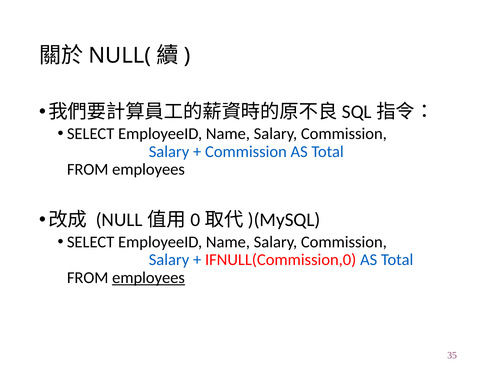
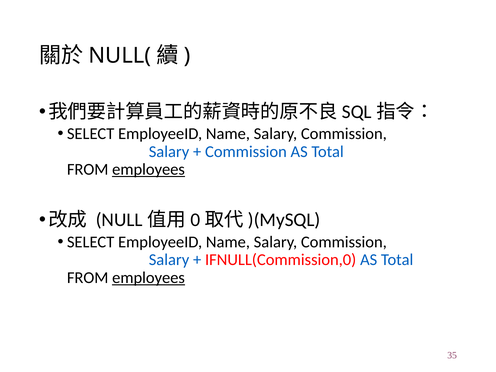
employees at (149, 169) underline: none -> present
